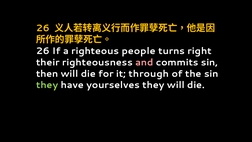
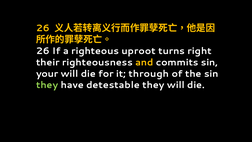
people: people -> uproot
and colour: pink -> yellow
then: then -> your
yourselves: yourselves -> detestable
